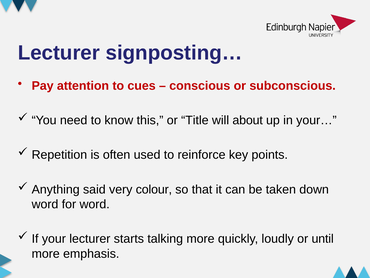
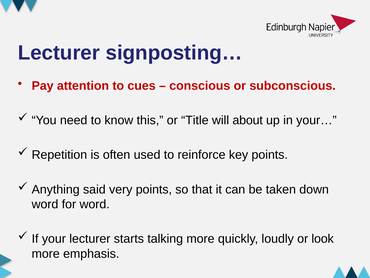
very colour: colour -> points
until: until -> look
